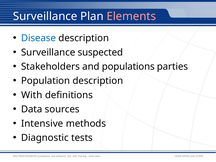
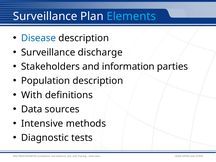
Elements colour: pink -> light blue
suspected: suspected -> discharge
populations: populations -> information
